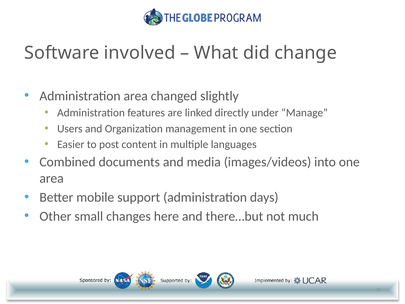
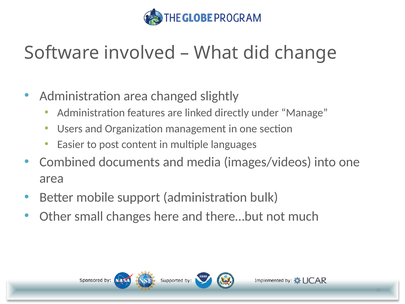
days: days -> bulk
